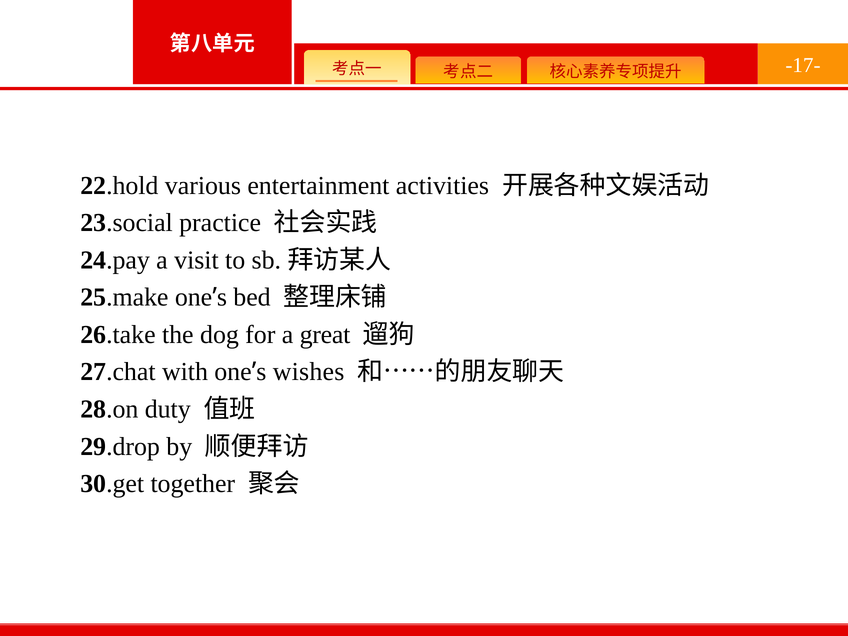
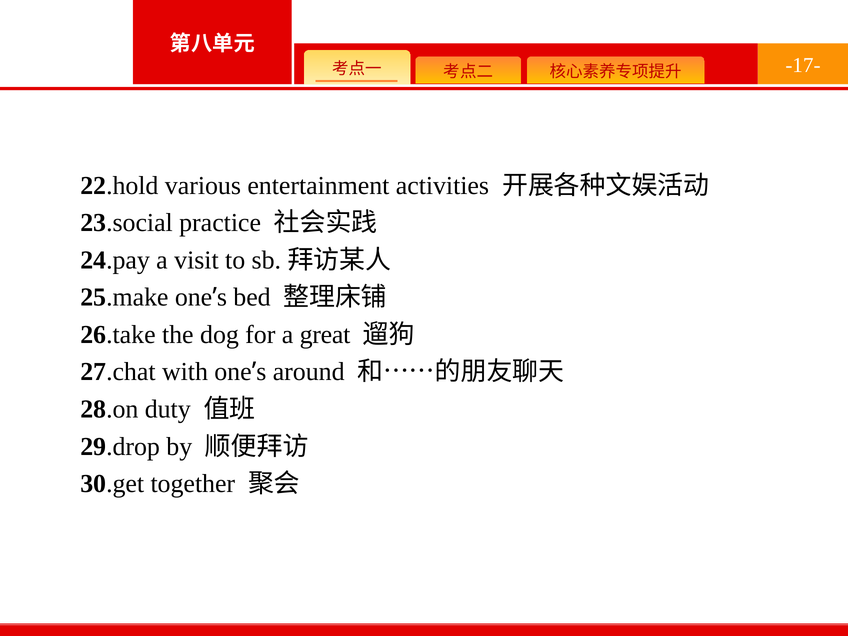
wishes: wishes -> around
